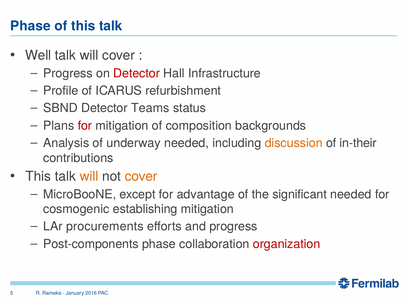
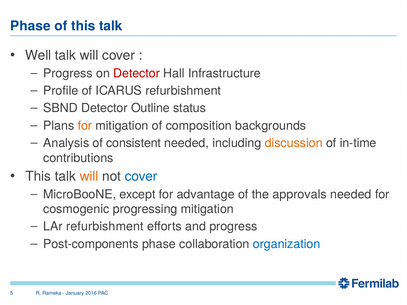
Teams: Teams -> Outline
for at (85, 126) colour: red -> orange
underway: underway -> consistent
in-their: in-their -> in-time
cover at (141, 176) colour: orange -> blue
significant: significant -> approvals
establishing: establishing -> progressing
LAr procurements: procurements -> refurbishment
organization colour: red -> blue
